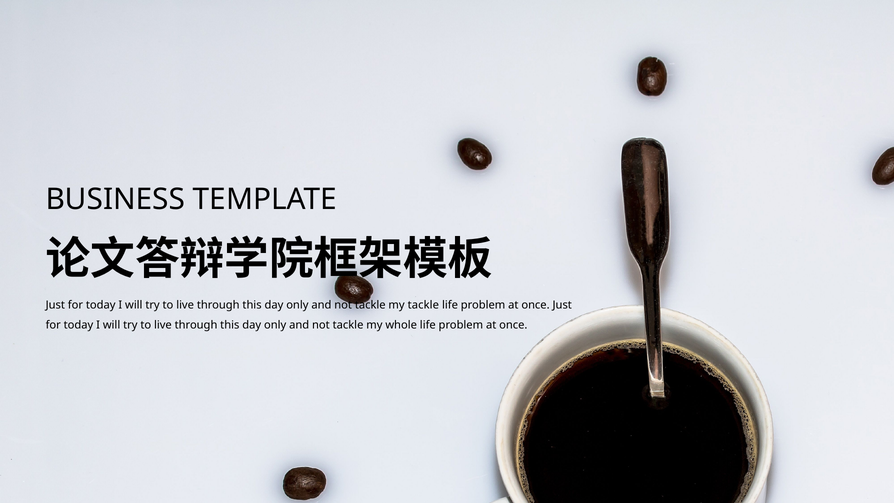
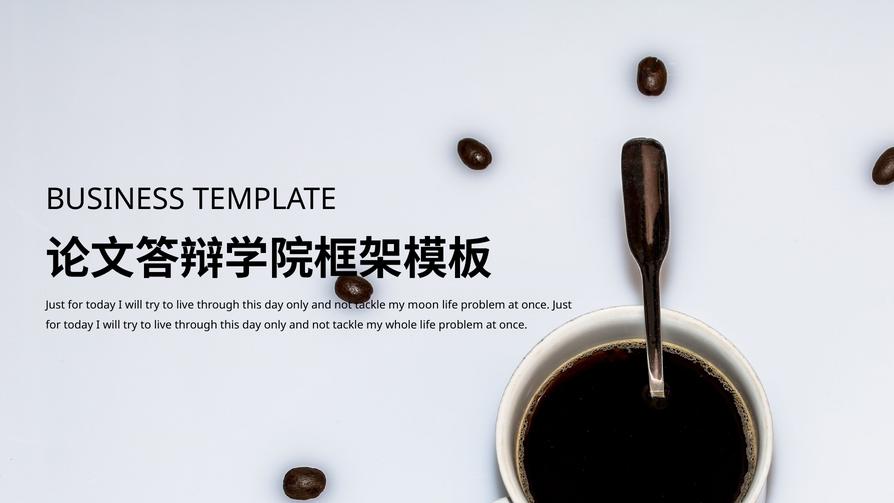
my tackle: tackle -> moon
